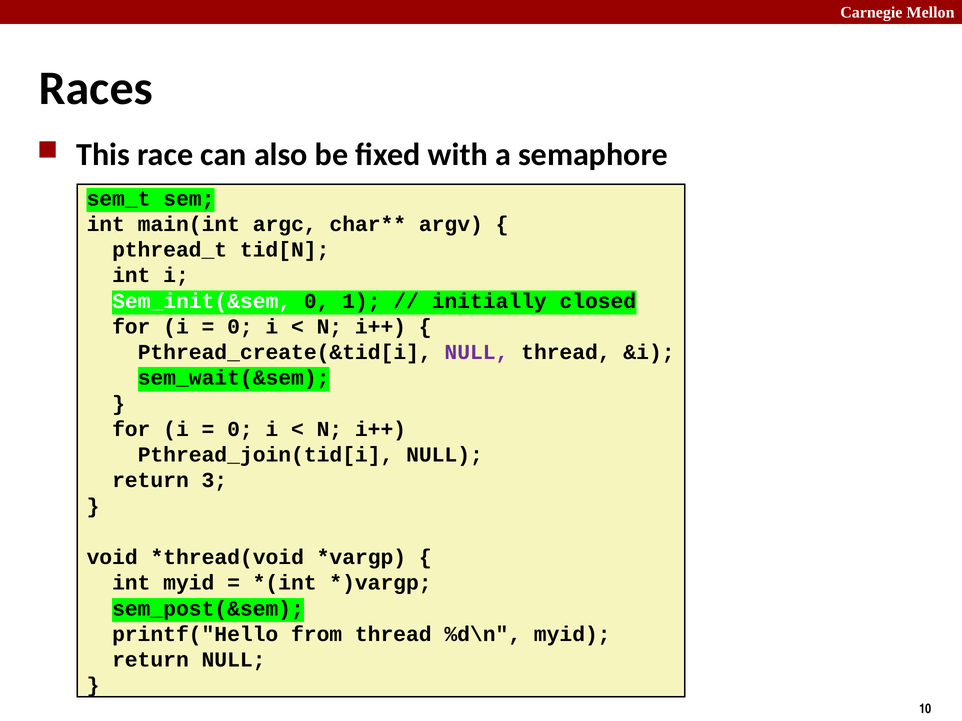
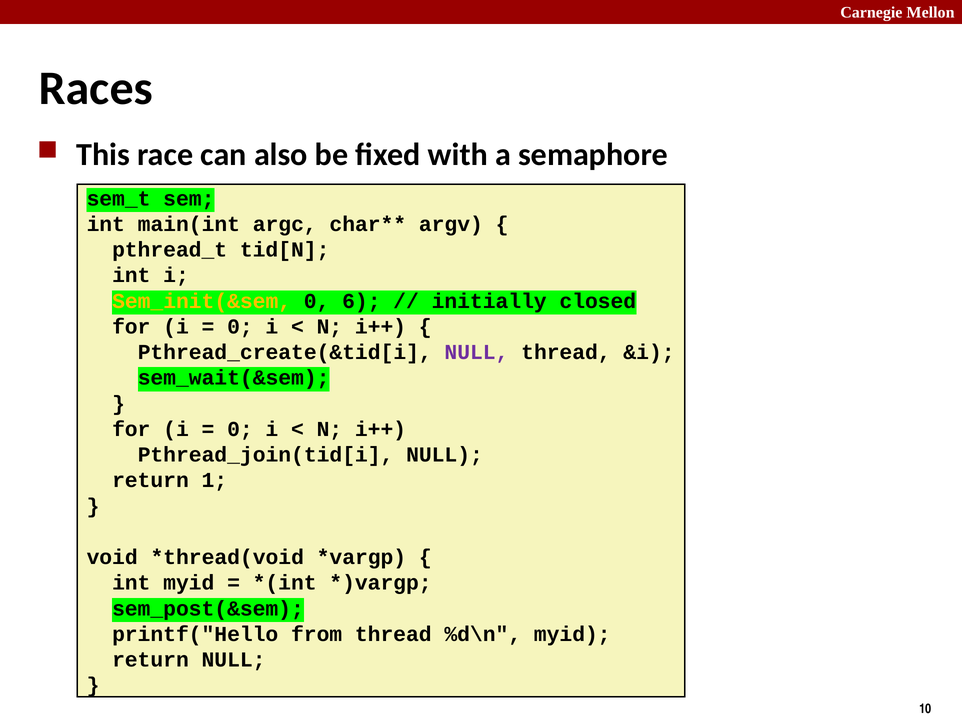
Sem_init(&sem colour: white -> yellow
1: 1 -> 6
3: 3 -> 1
